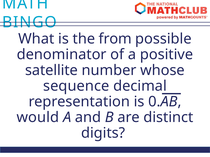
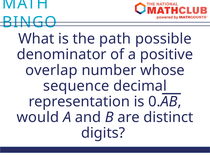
from: from -> path
satellite: satellite -> overlap
